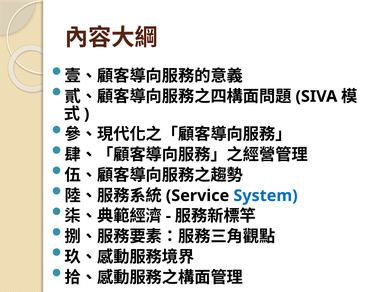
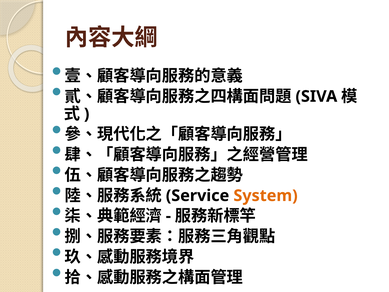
System colour: blue -> orange
